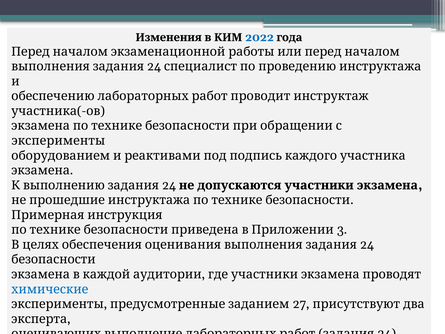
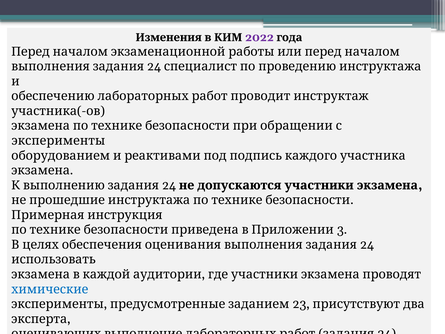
2022 colour: blue -> purple
безопасности: безопасности -> использовать
27: 27 -> 23
